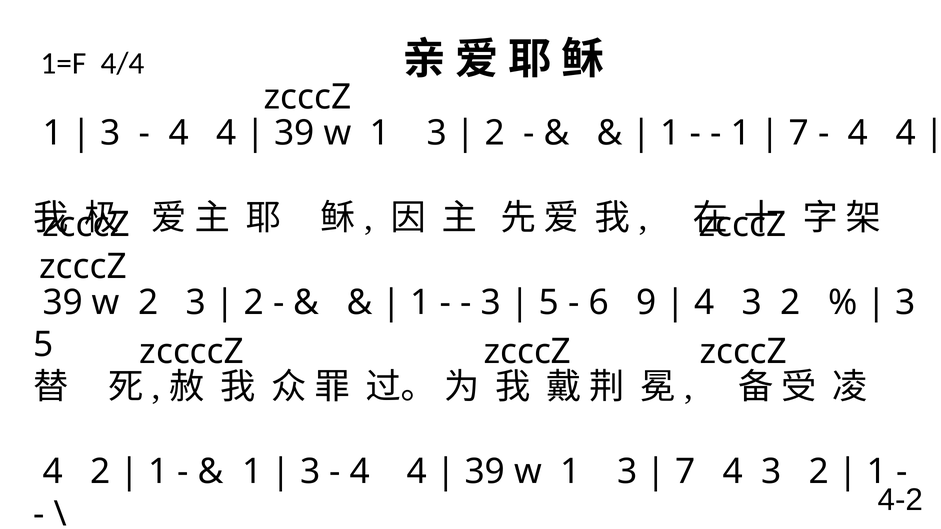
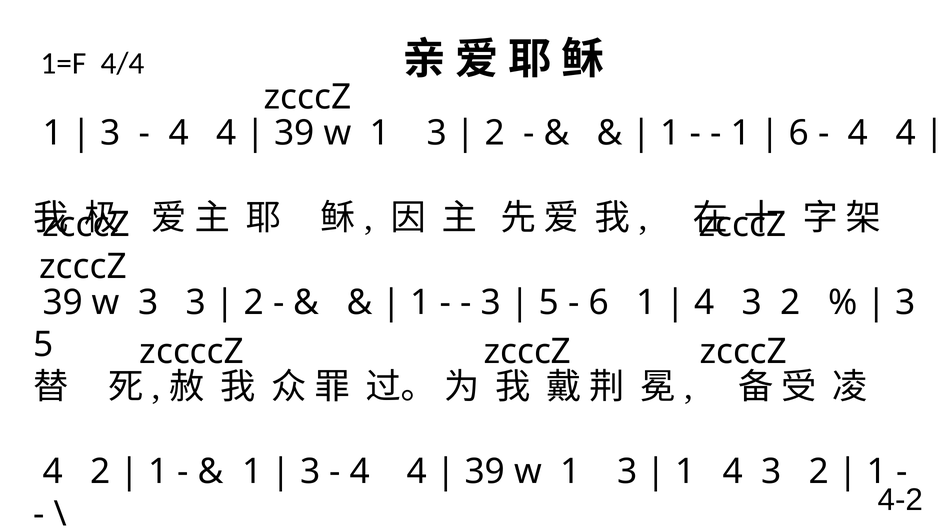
7 at (799, 133): 7 -> 6
w 2: 2 -> 3
6 9: 9 -> 1
7 at (685, 472): 7 -> 1
